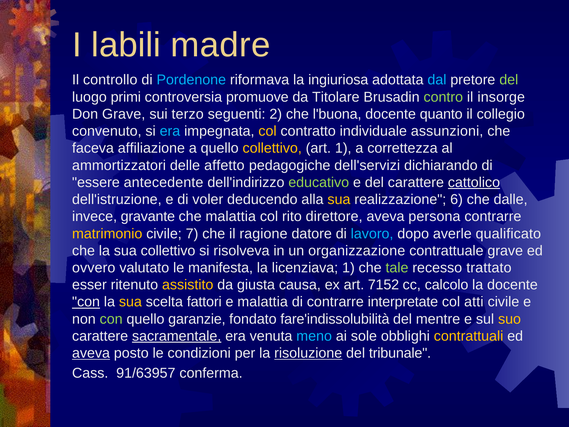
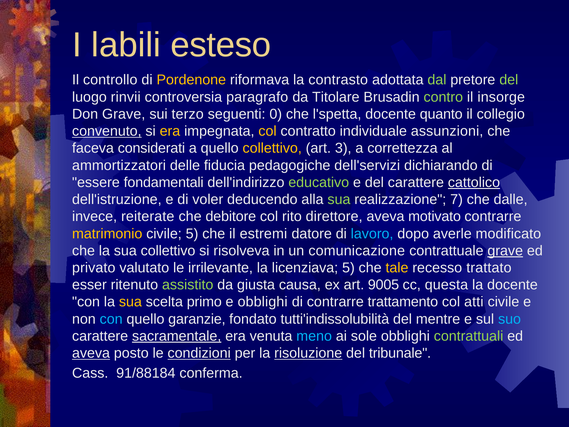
madre: madre -> esteso
Pordenone colour: light blue -> yellow
ingiuriosa: ingiuriosa -> contrasto
dal colour: light blue -> light green
primi: primi -> rinvii
promuove: promuove -> paragrafo
2: 2 -> 0
l'buona: l'buona -> l'spetta
convenuto underline: none -> present
era at (170, 131) colour: light blue -> yellow
affiliazione: affiliazione -> considerati
art 1: 1 -> 3
affetto: affetto -> fiducia
antecedente: antecedente -> fondamentali
sua at (339, 199) colour: yellow -> light green
6: 6 -> 7
gravante: gravante -> reiterate
che malattia: malattia -> debitore
persona: persona -> motivato
civile 7: 7 -> 5
ragione: ragione -> estremi
qualificato: qualificato -> modificato
organizzazione: organizzazione -> comunicazione
grave at (505, 251) underline: none -> present
ovvero: ovvero -> privato
manifesta: manifesta -> irrilevante
licenziava 1: 1 -> 5
tale colour: light green -> yellow
assistito colour: yellow -> light green
7152: 7152 -> 9005
calcolo: calcolo -> questa
con at (86, 302) underline: present -> none
fattori: fattori -> primo
e malattia: malattia -> obblighi
interpretate: interpretate -> trattamento
con at (111, 319) colour: light green -> light blue
fare'indissolubilità: fare'indissolubilità -> tutti'indissolubilità
suo colour: yellow -> light blue
contrattuali colour: yellow -> light green
condizioni underline: none -> present
91/63957: 91/63957 -> 91/88184
